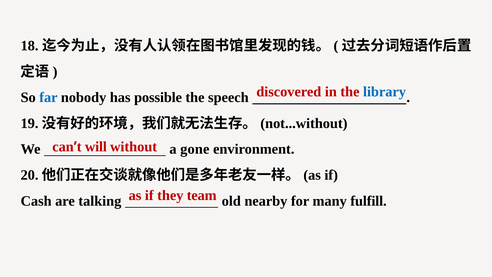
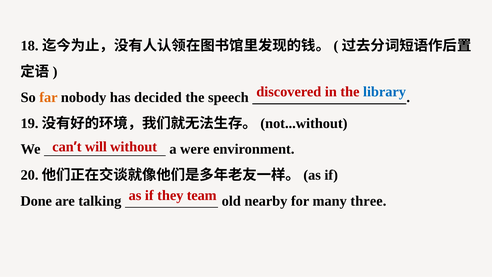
far colour: blue -> orange
possible: possible -> decided
gone: gone -> were
Cash: Cash -> Done
fulfill: fulfill -> three
